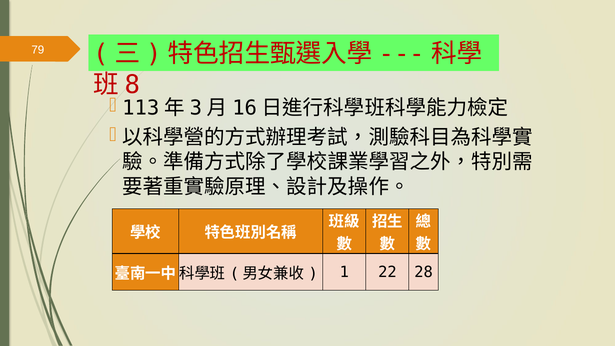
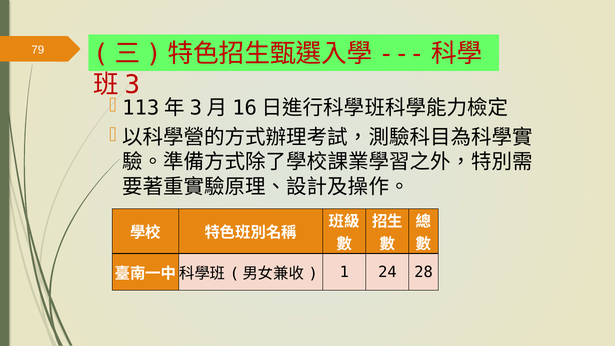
8: 8 -> 3
22: 22 -> 24
